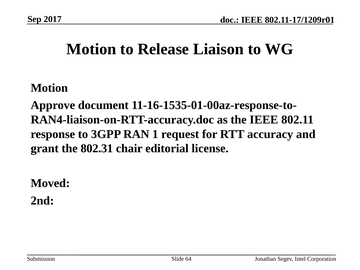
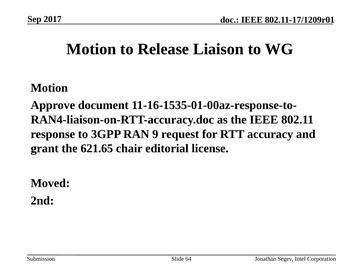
1: 1 -> 9
802.31: 802.31 -> 621.65
